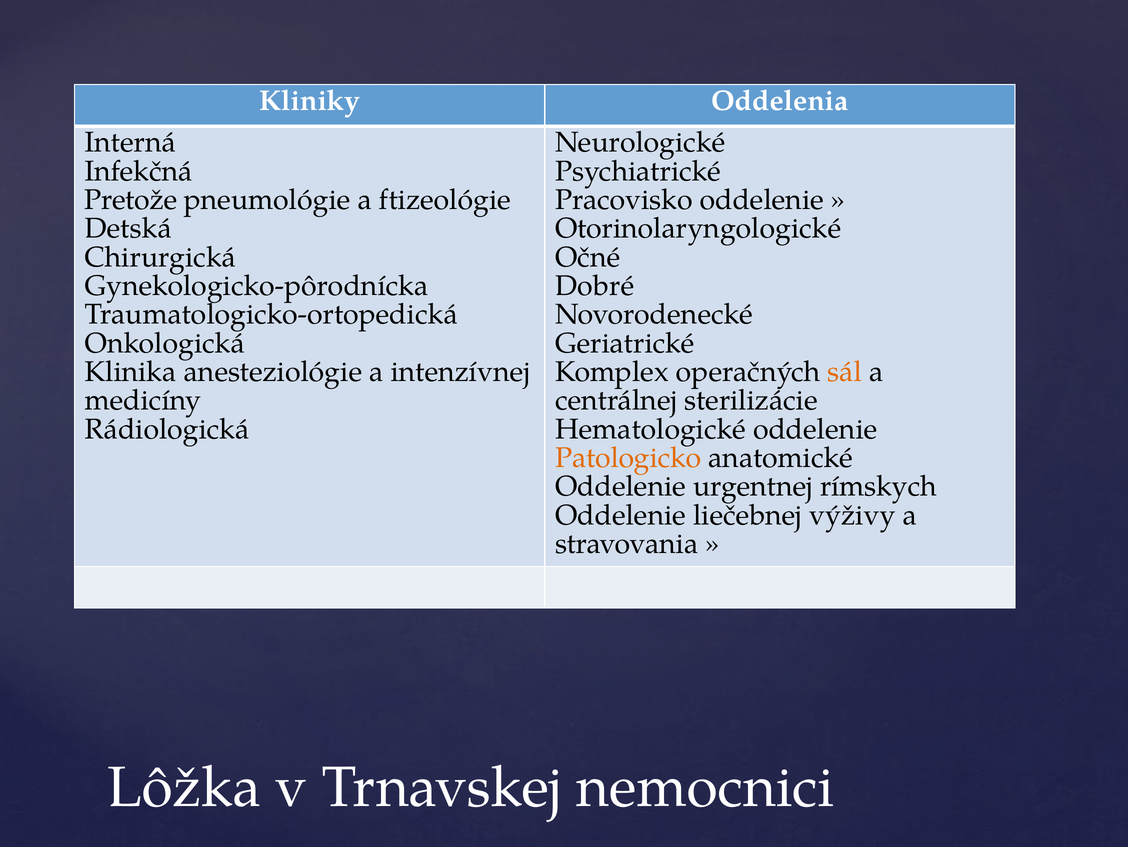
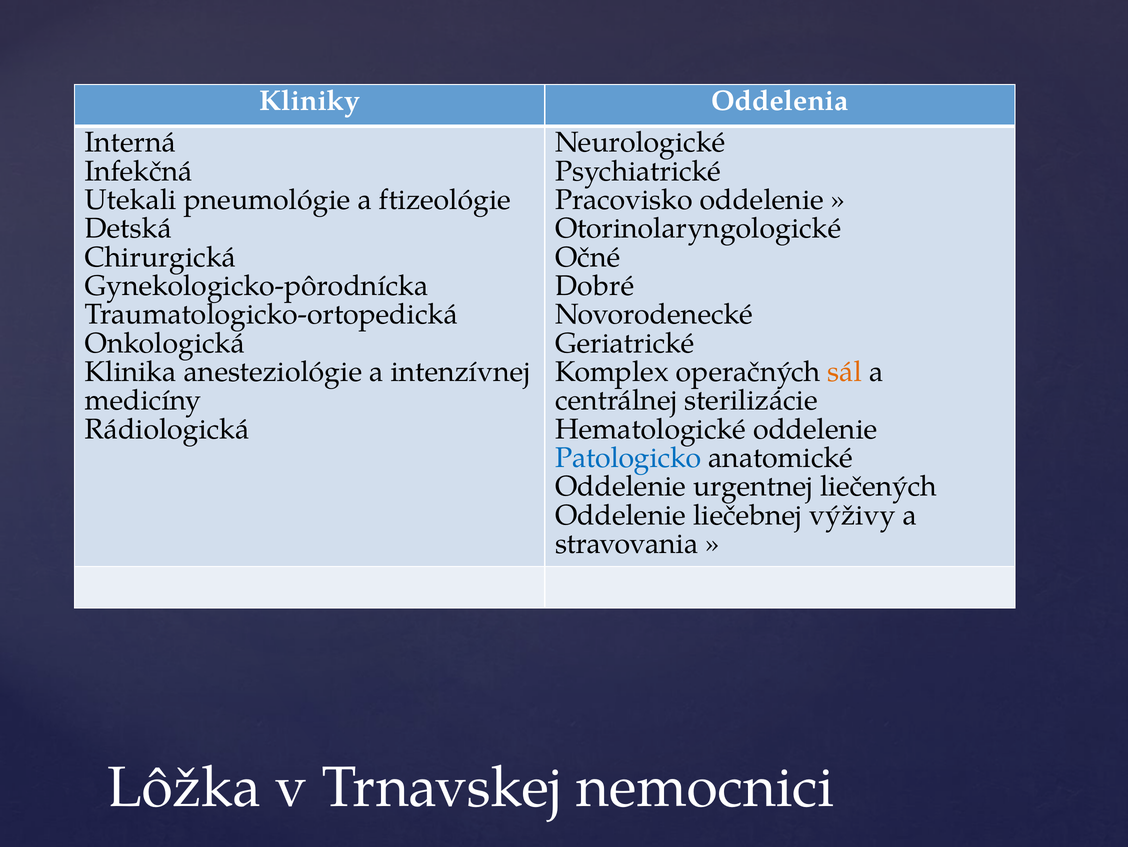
Pretože: Pretože -> Utekali
Patologicko colour: orange -> blue
rímskych: rímskych -> liečených
